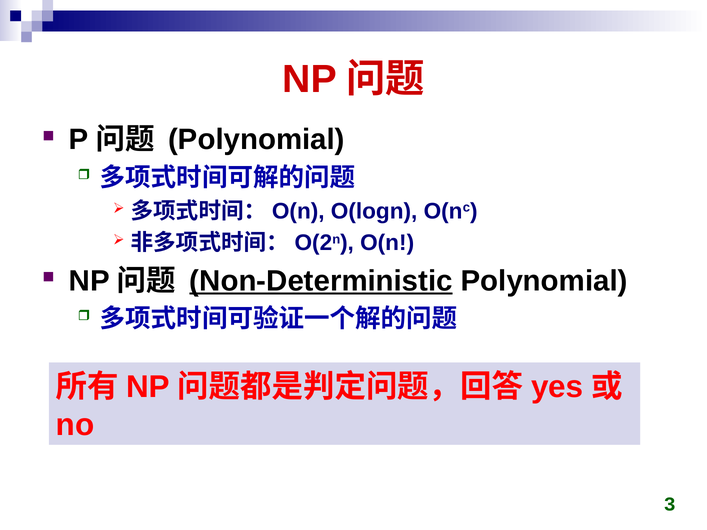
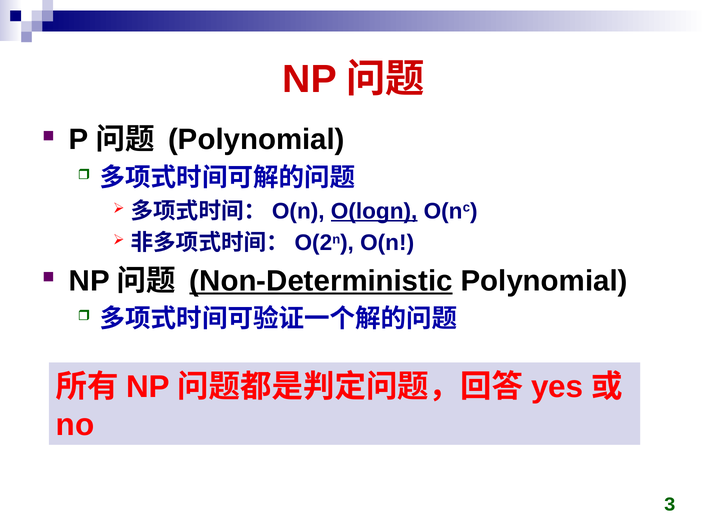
O(logn underline: none -> present
